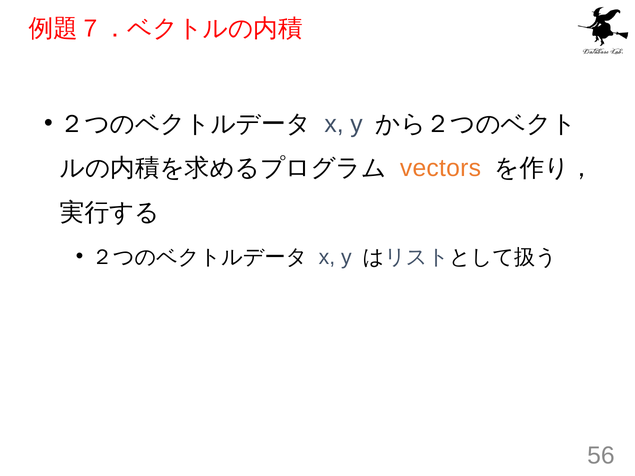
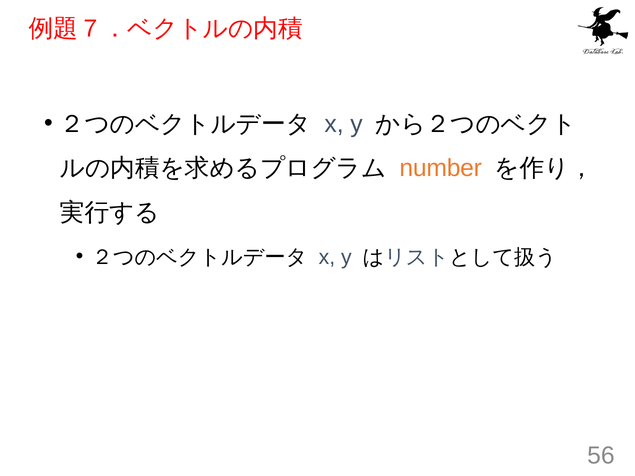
vectors: vectors -> number
